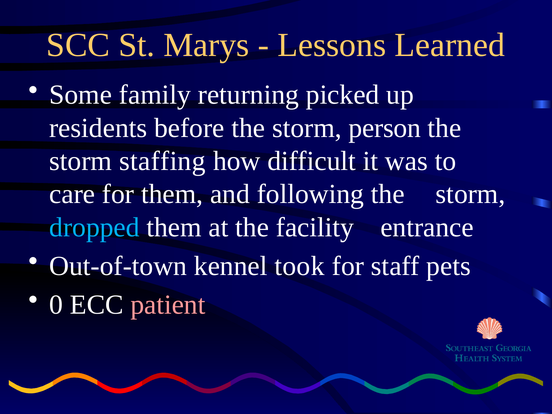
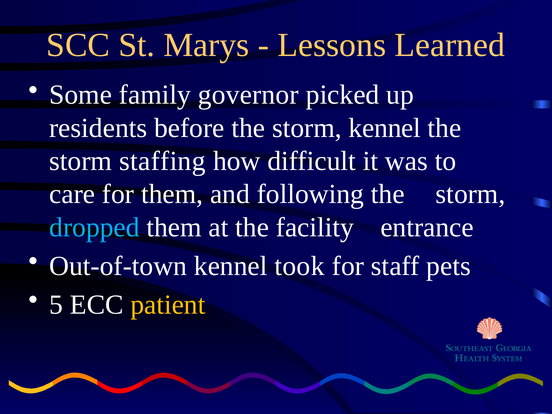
returning: returning -> governor
storm person: person -> kennel
0: 0 -> 5
patient colour: pink -> yellow
